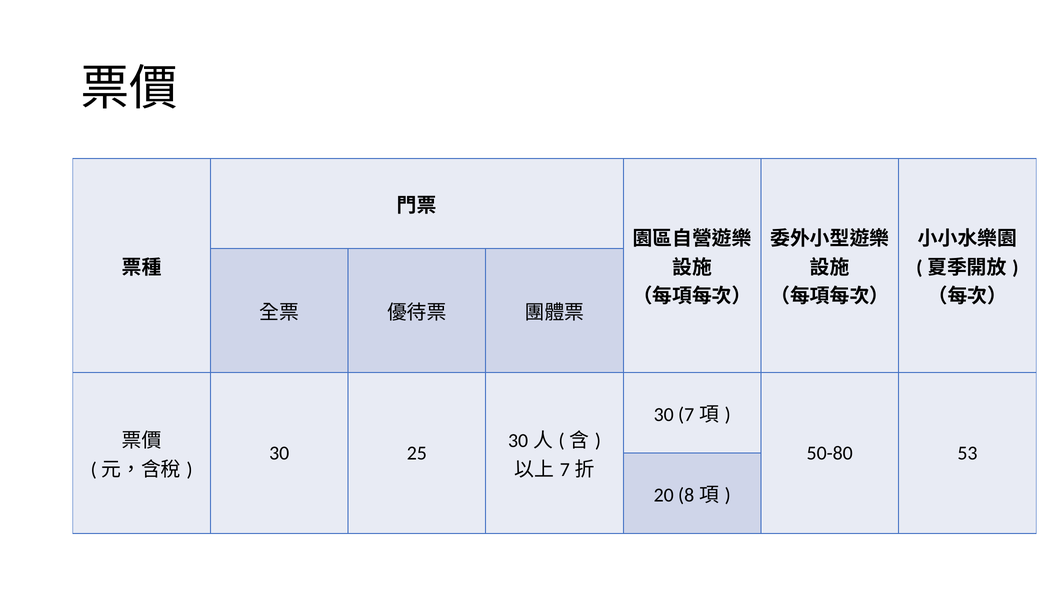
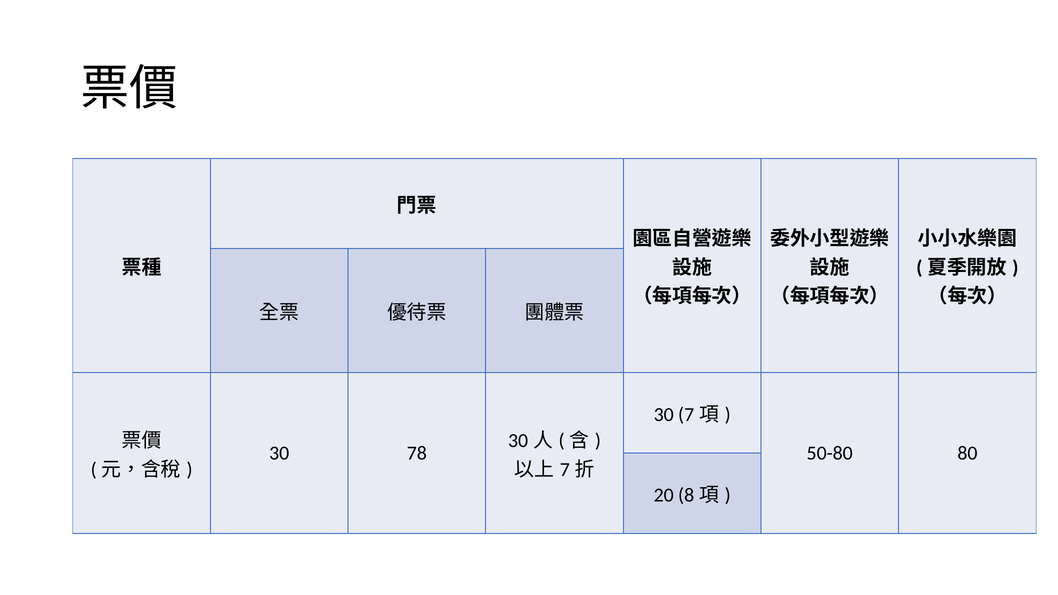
25: 25 -> 78
53: 53 -> 80
